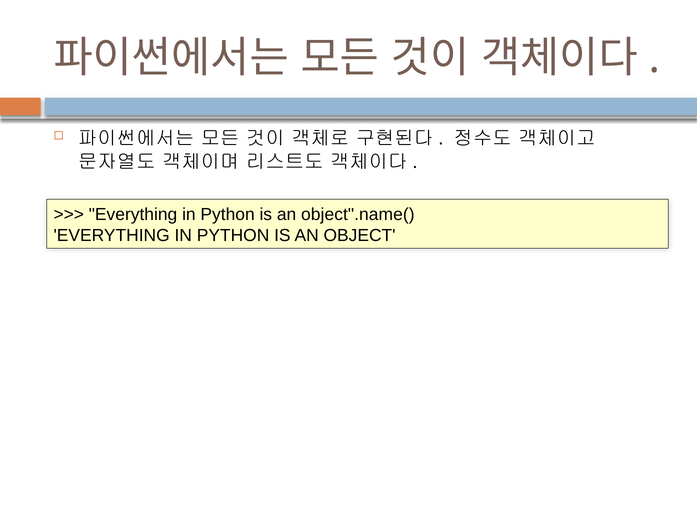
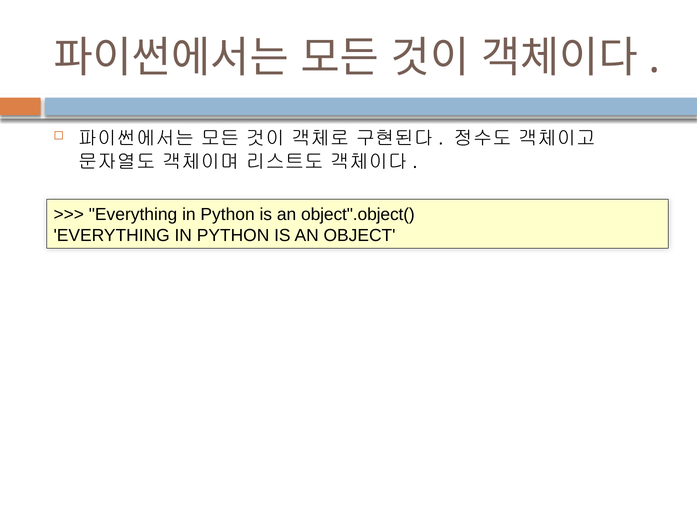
object".name(: object".name( -> object".object(
